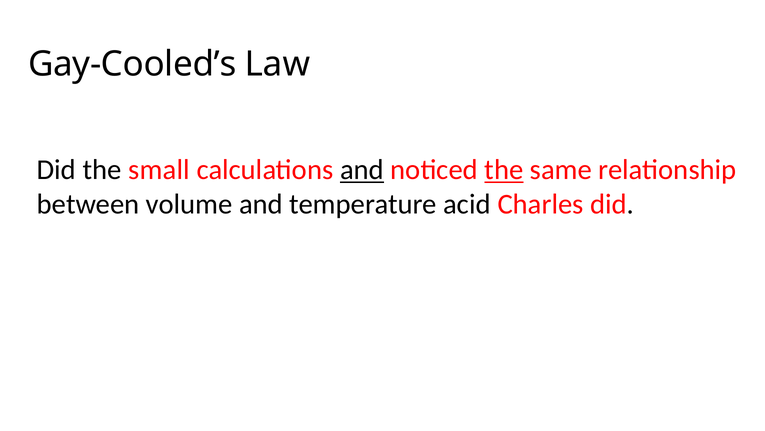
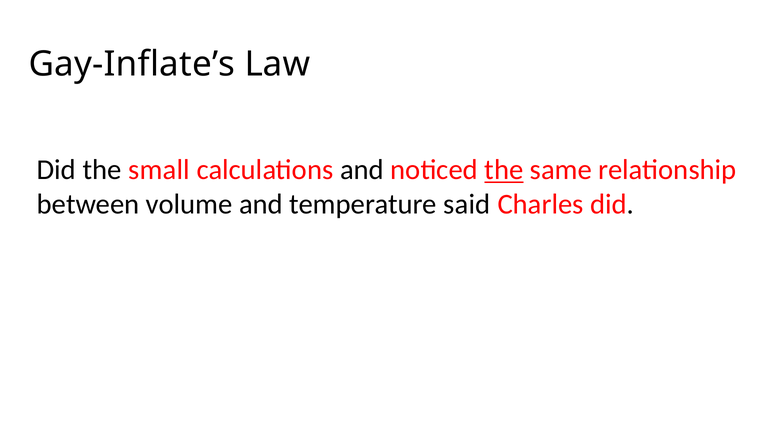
Gay-Cooled’s: Gay-Cooled’s -> Gay-Inflate’s
and at (362, 170) underline: present -> none
acid: acid -> said
